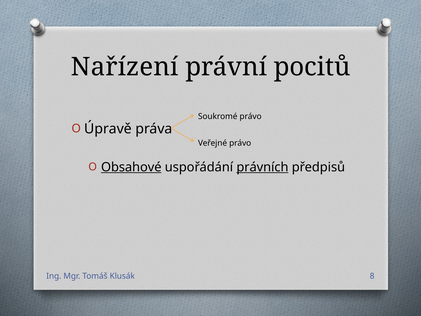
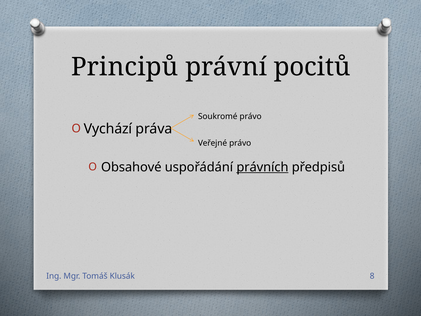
Nařízení: Nařízení -> Principů
Úpravě: Úpravě -> Vychází
Obsahové underline: present -> none
